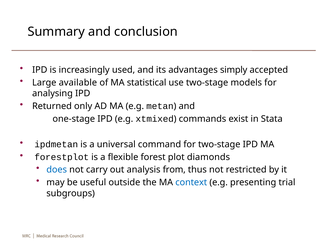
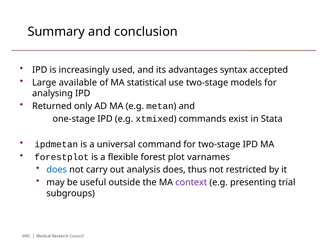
simply: simply -> syntax
diamonds: diamonds -> varnames
analysis from: from -> does
context colour: blue -> purple
